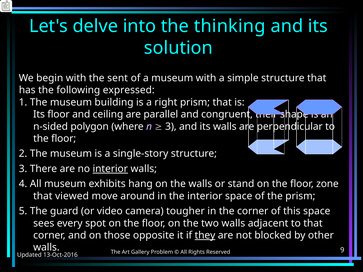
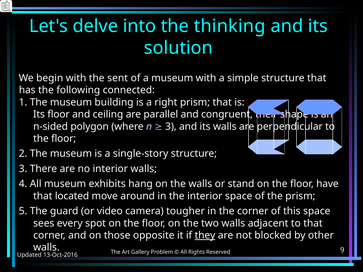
expressed: expressed -> connected
interior at (110, 169) underline: present -> none
zone: zone -> have
viewed: viewed -> located
